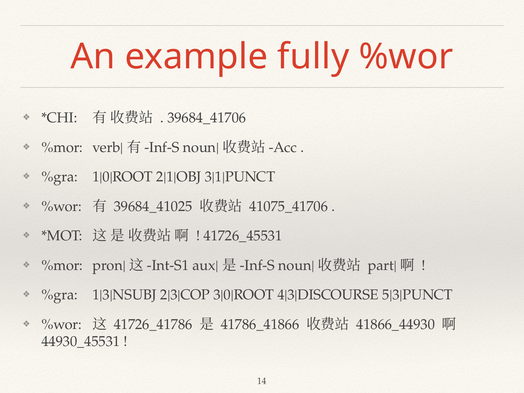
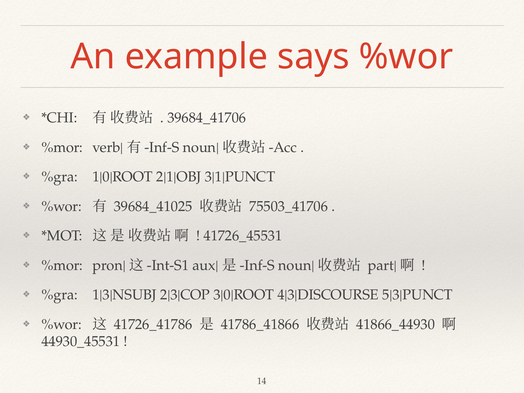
fully: fully -> says
41075_41706: 41075_41706 -> 75503_41706
